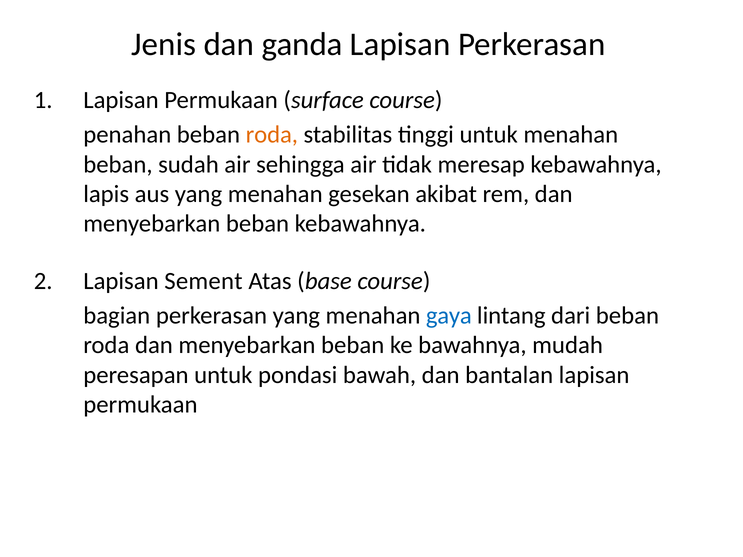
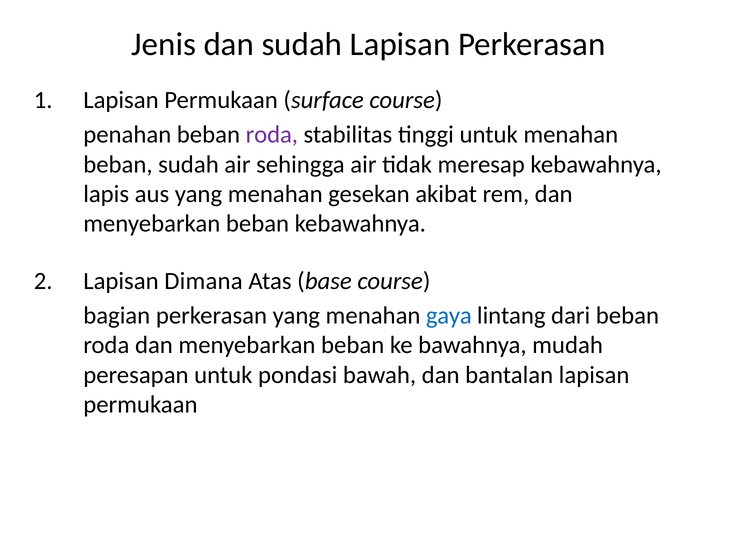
dan ganda: ganda -> sudah
roda at (272, 135) colour: orange -> purple
Sement: Sement -> Dimana
